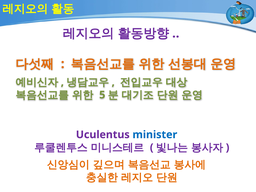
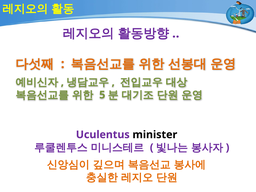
minister colour: blue -> black
